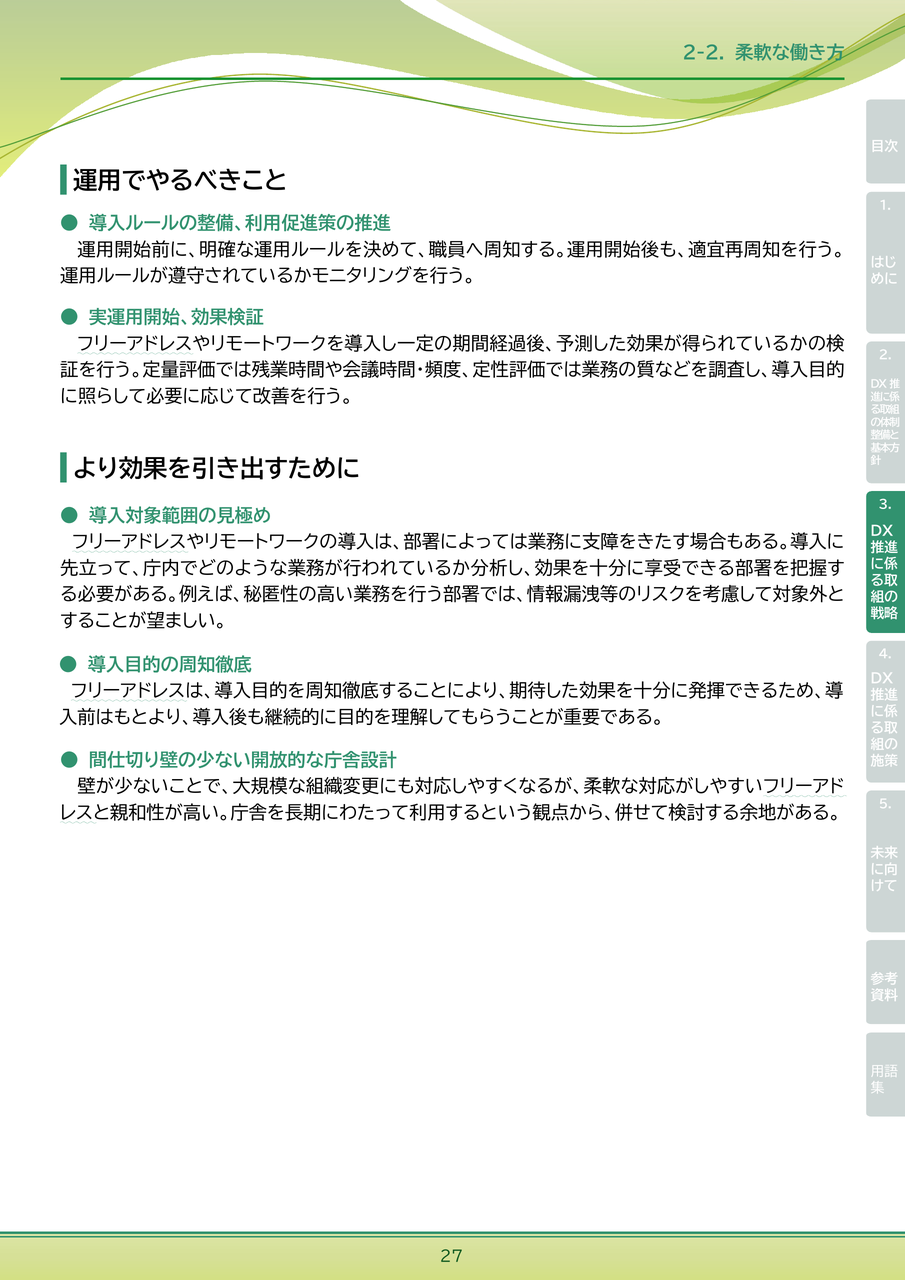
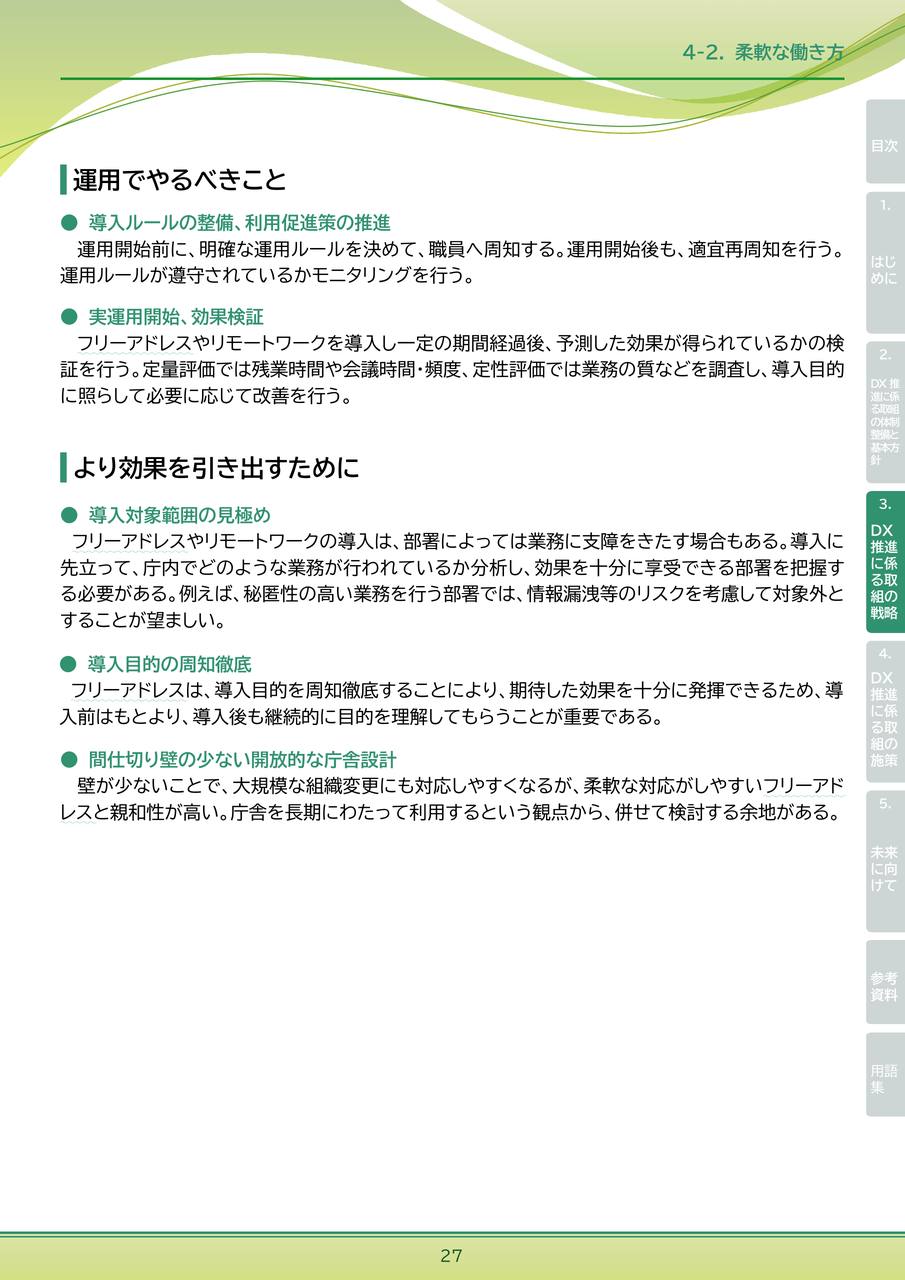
2-2: 2-2 -> 4-2
